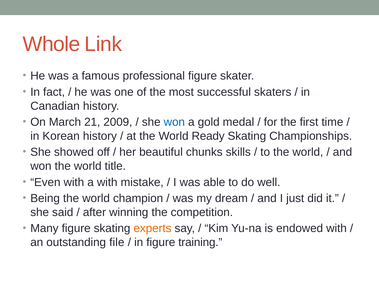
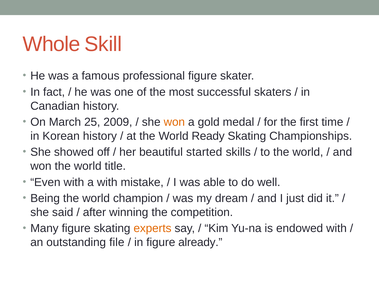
Link: Link -> Skill
21: 21 -> 25
won at (174, 122) colour: blue -> orange
chunks: chunks -> started
training: training -> already
